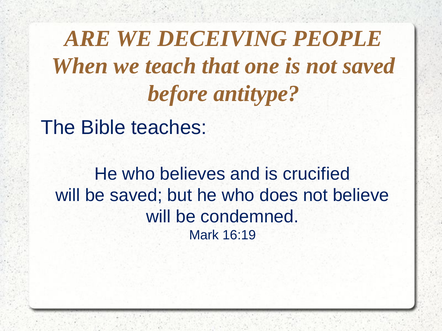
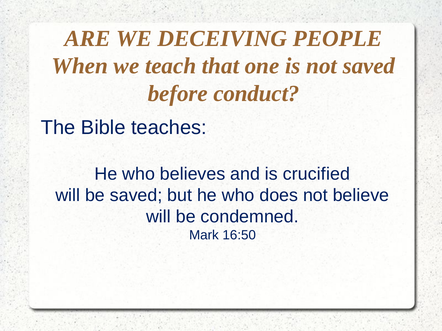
antitype: antitype -> conduct
16:19: 16:19 -> 16:50
